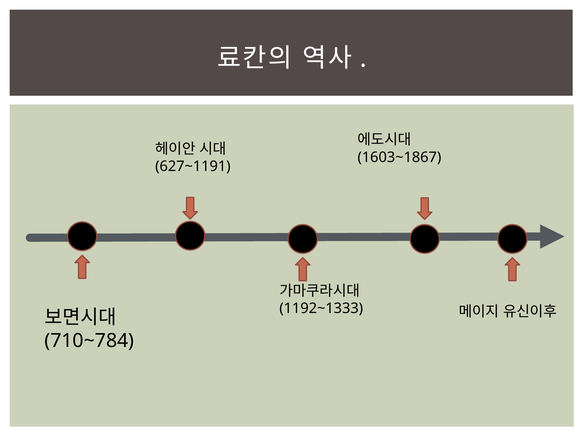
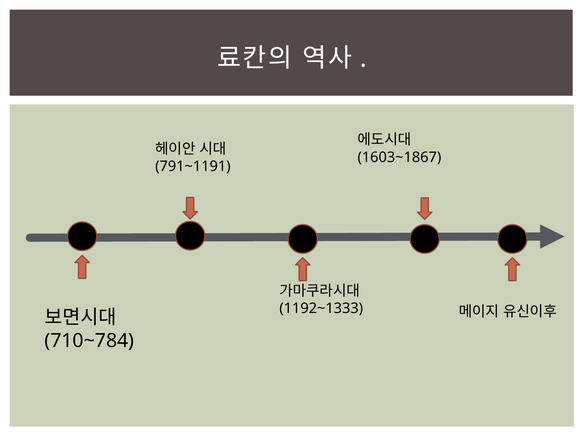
627~1191: 627~1191 -> 791~1191
